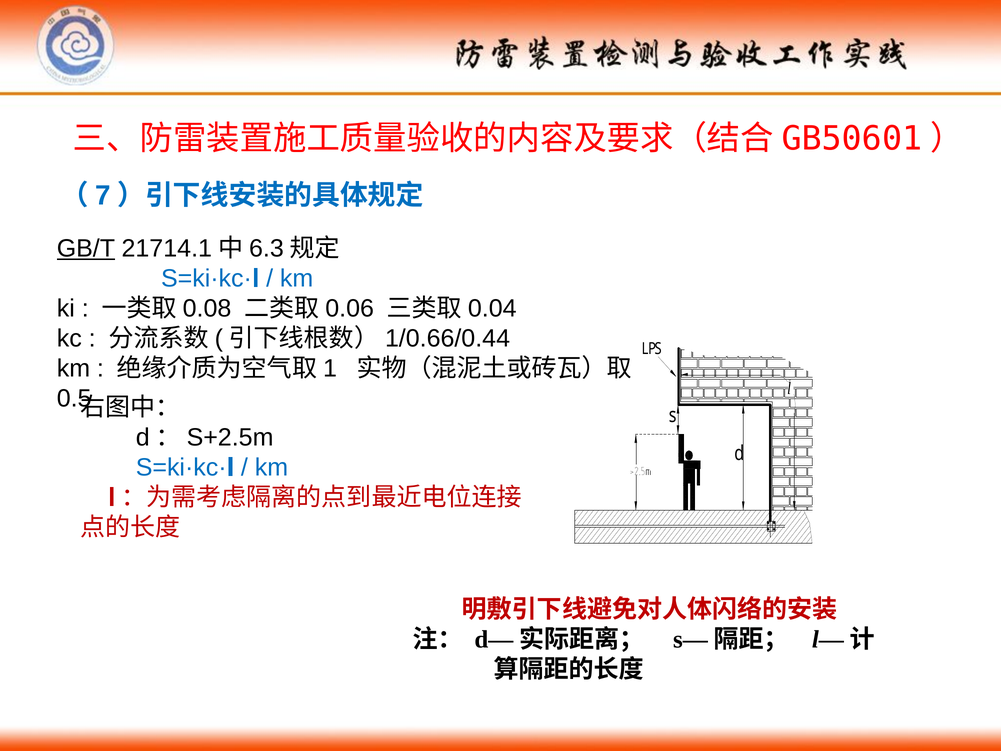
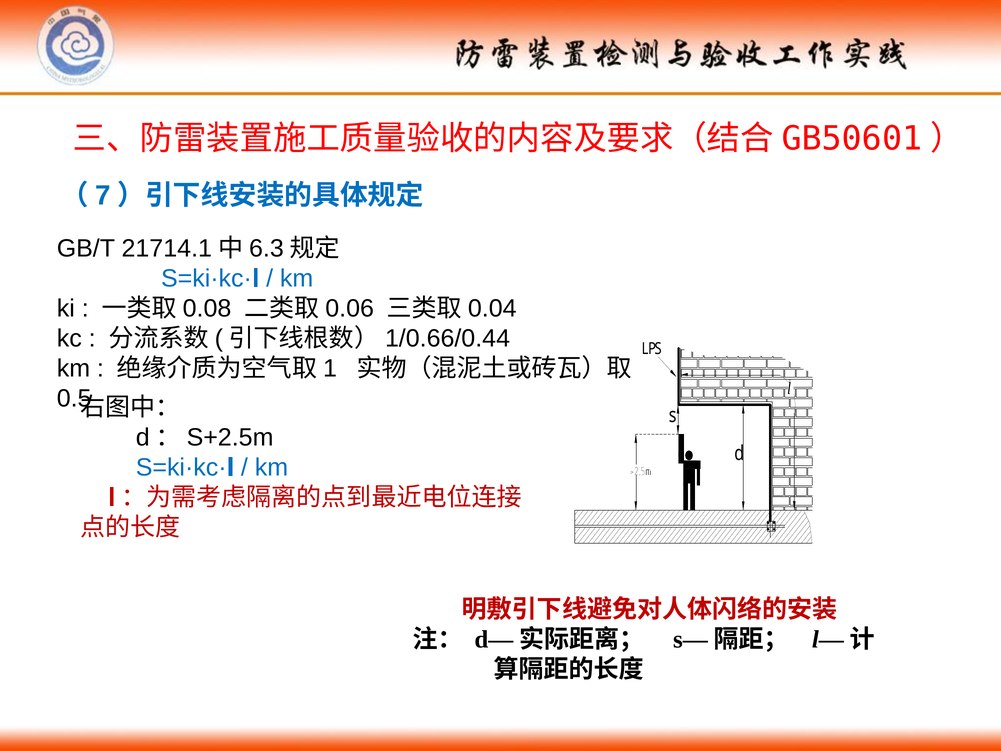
GB/T underline: present -> none
